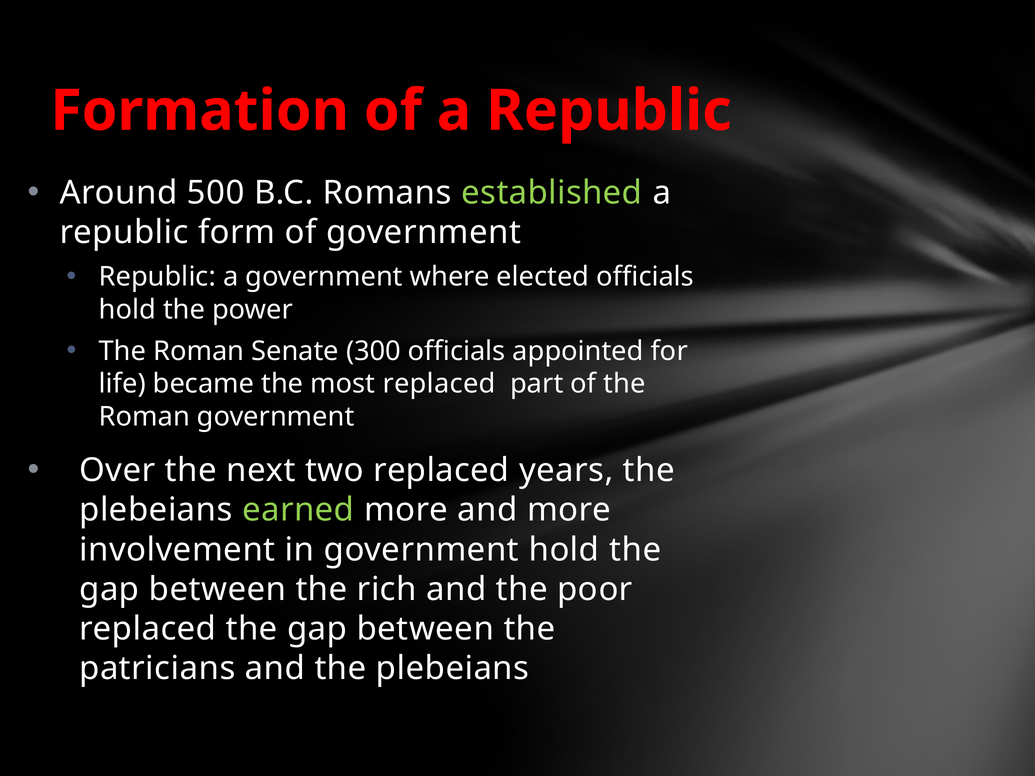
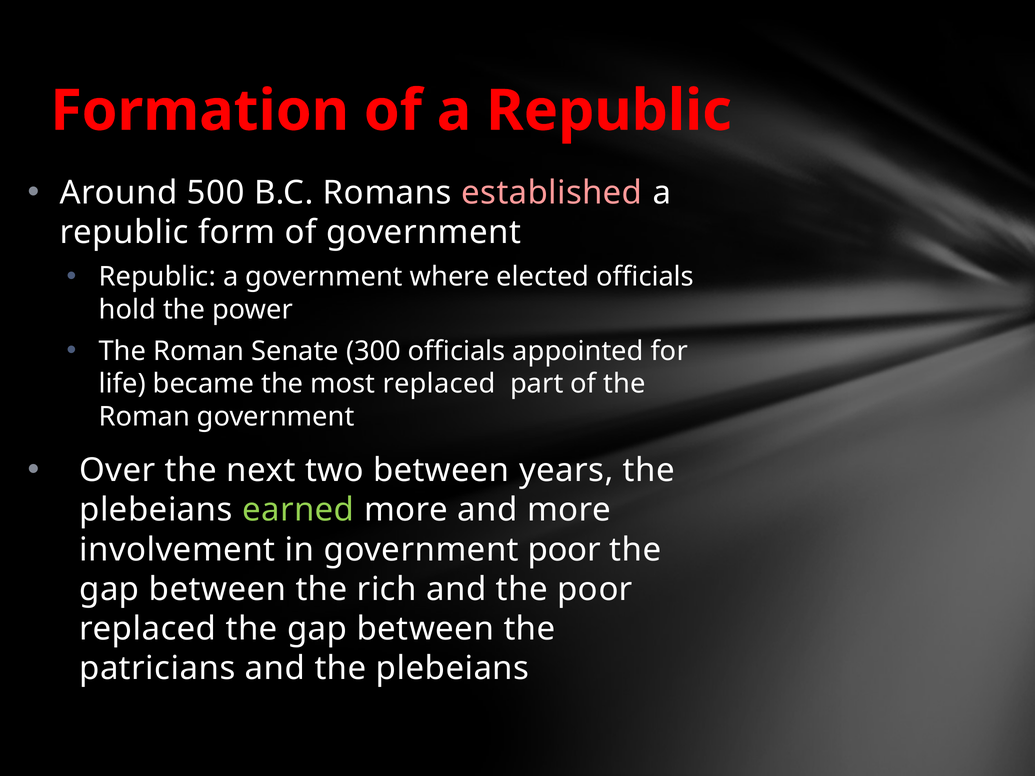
established colour: light green -> pink
two replaced: replaced -> between
government hold: hold -> poor
